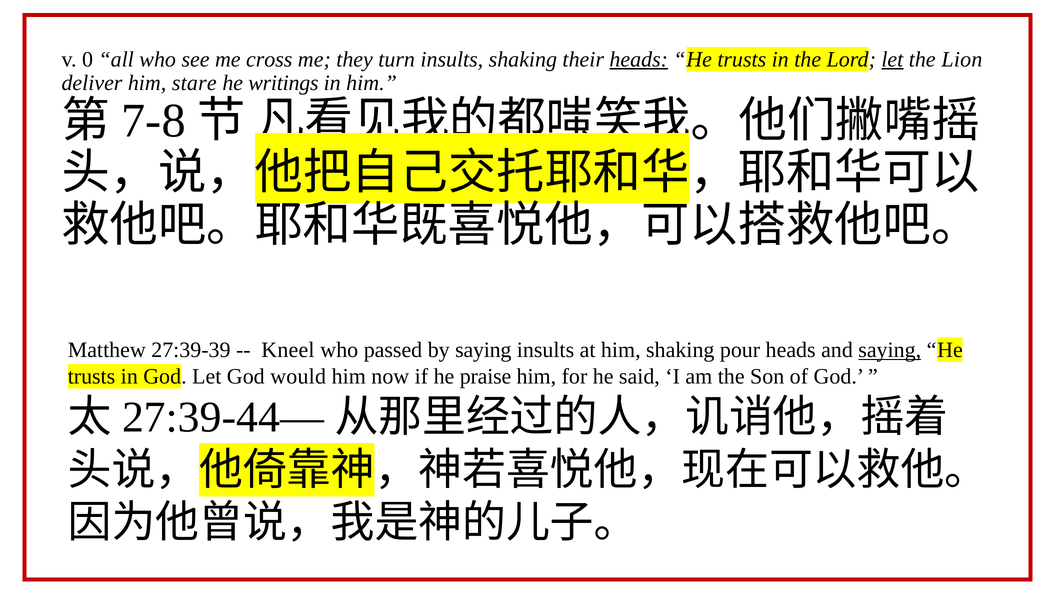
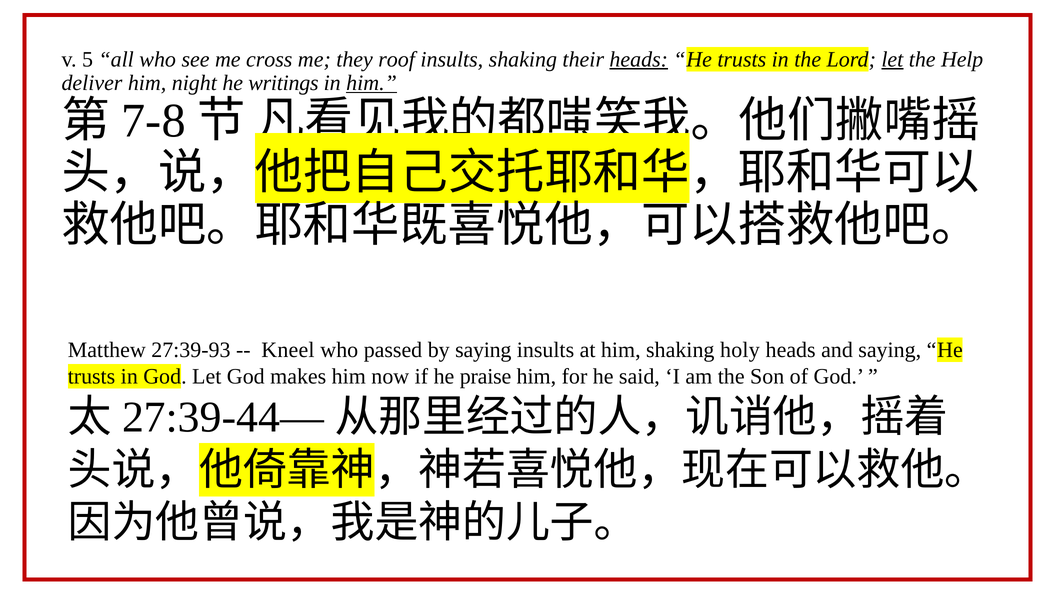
0: 0 -> 5
turn: turn -> roof
Lion: Lion -> Help
stare: stare -> night
him at (371, 83) underline: none -> present
27:39-39: 27:39-39 -> 27:39-93
pour: pour -> holy
saying at (890, 350) underline: present -> none
would: would -> makes
